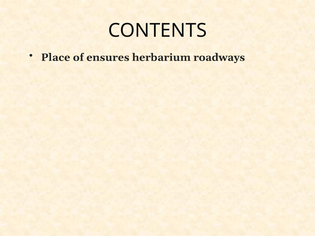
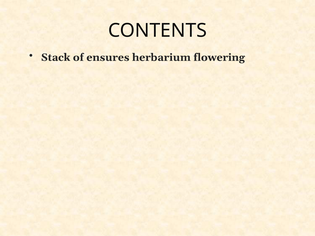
Place: Place -> Stack
roadways: roadways -> flowering
